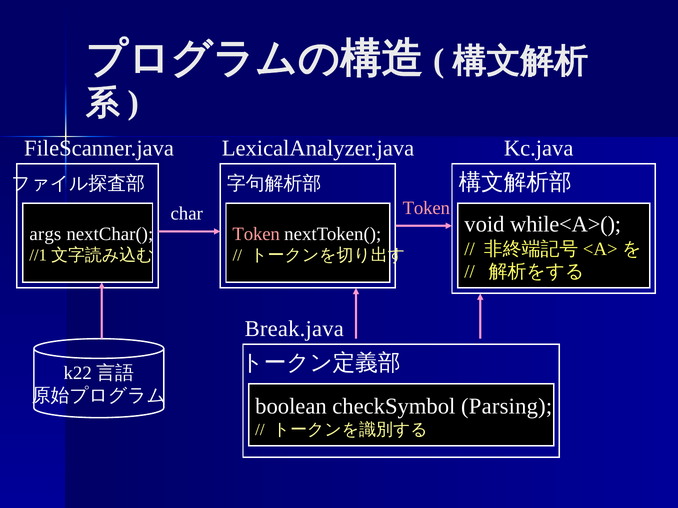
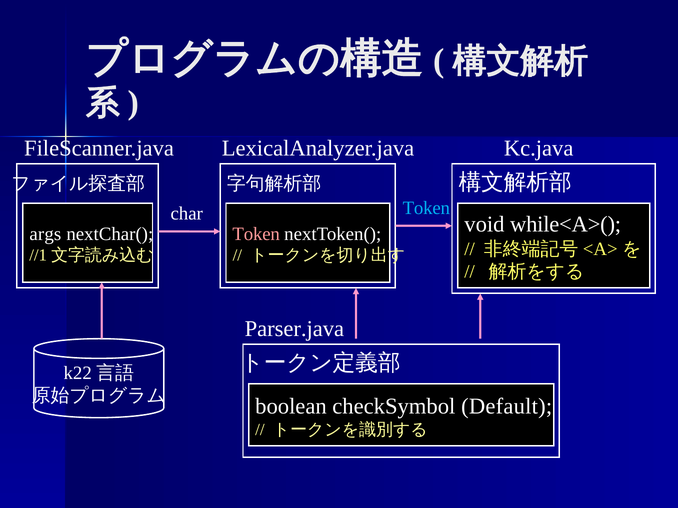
Token at (426, 208) colour: pink -> light blue
Break.java: Break.java -> Parser.java
Parsing: Parsing -> Default
